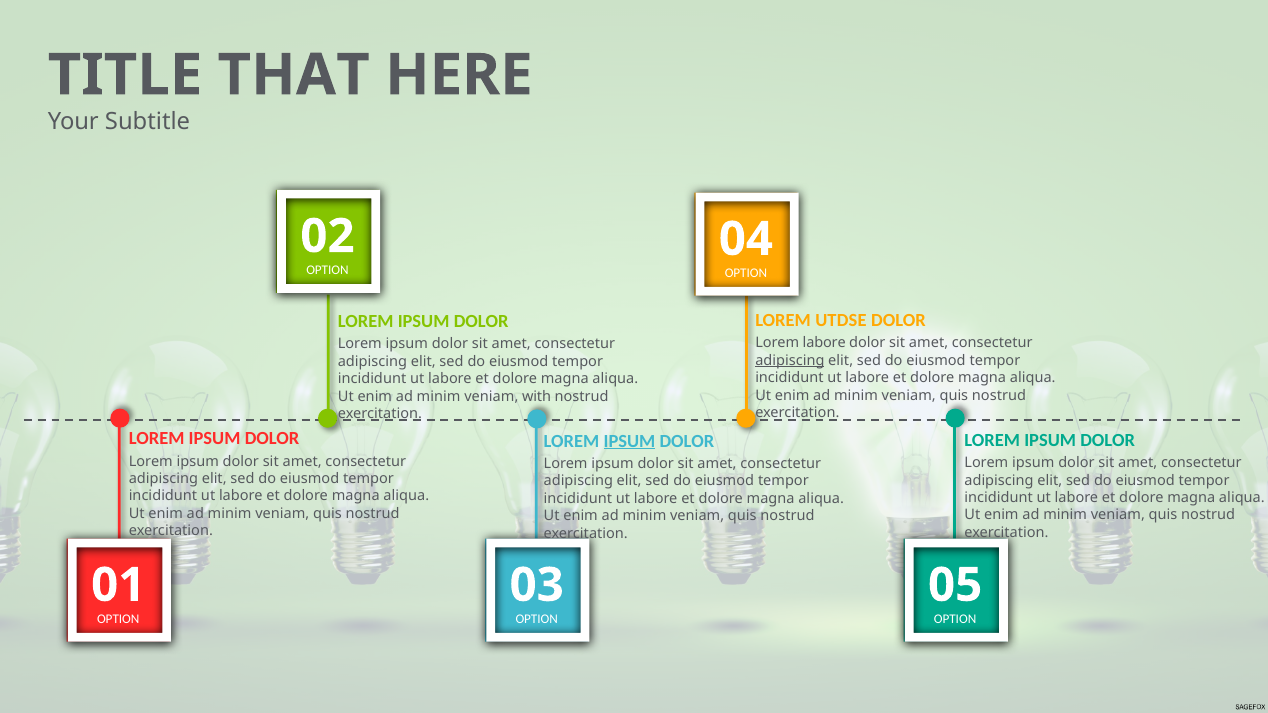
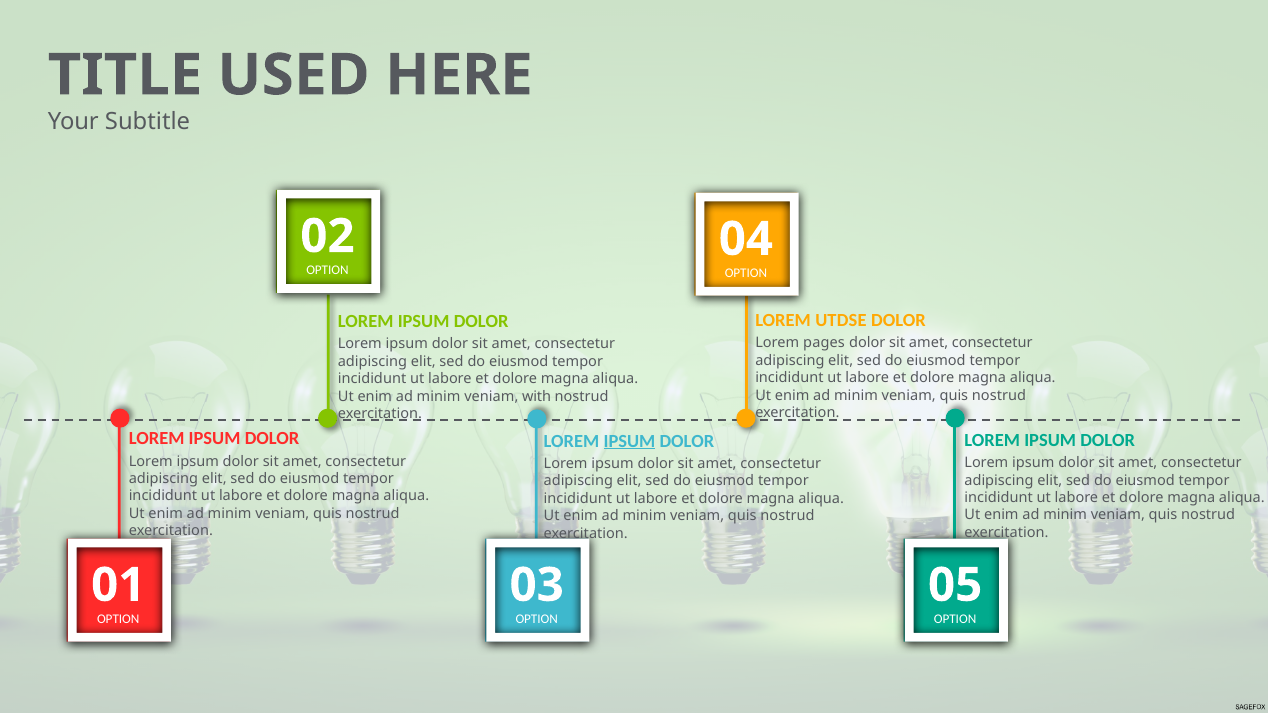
THAT: THAT -> USED
Lorem labore: labore -> pages
adipiscing at (790, 361) underline: present -> none
